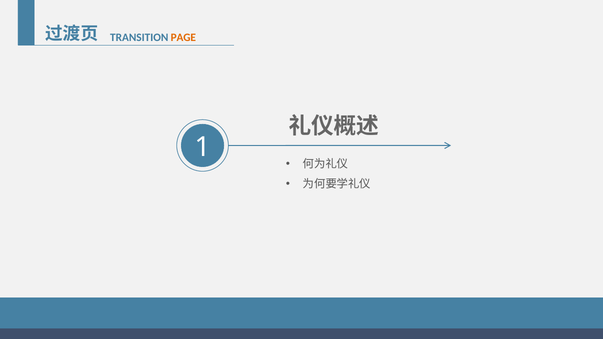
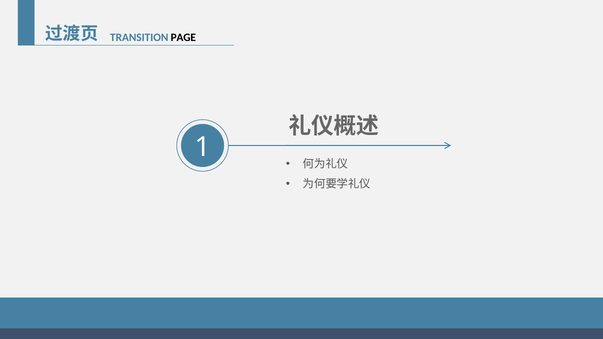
PAGE colour: orange -> black
